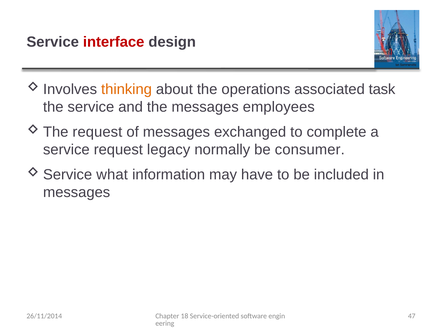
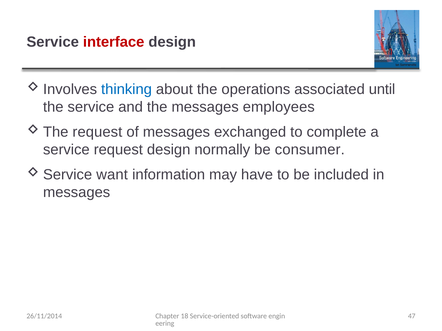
thinking colour: orange -> blue
task: task -> until
request legacy: legacy -> design
what: what -> want
